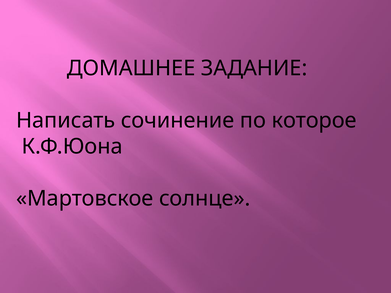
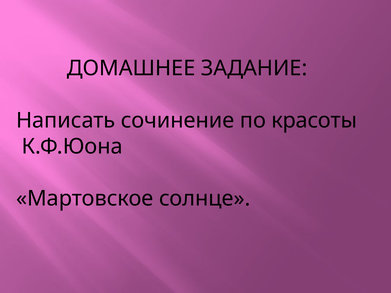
которое: которое -> красоты
